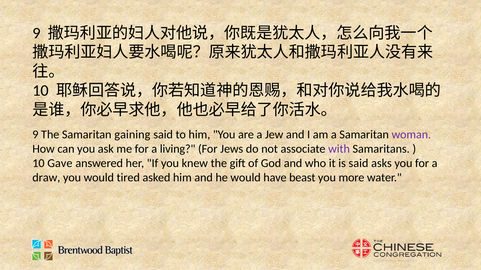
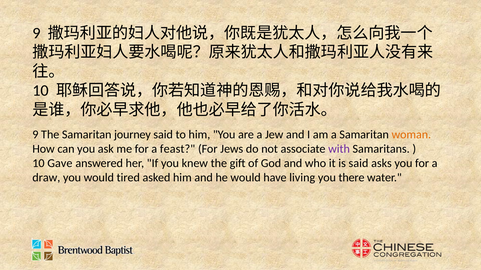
gaining: gaining -> journey
woman colour: purple -> orange
living: living -> feast
beast: beast -> living
more: more -> there
